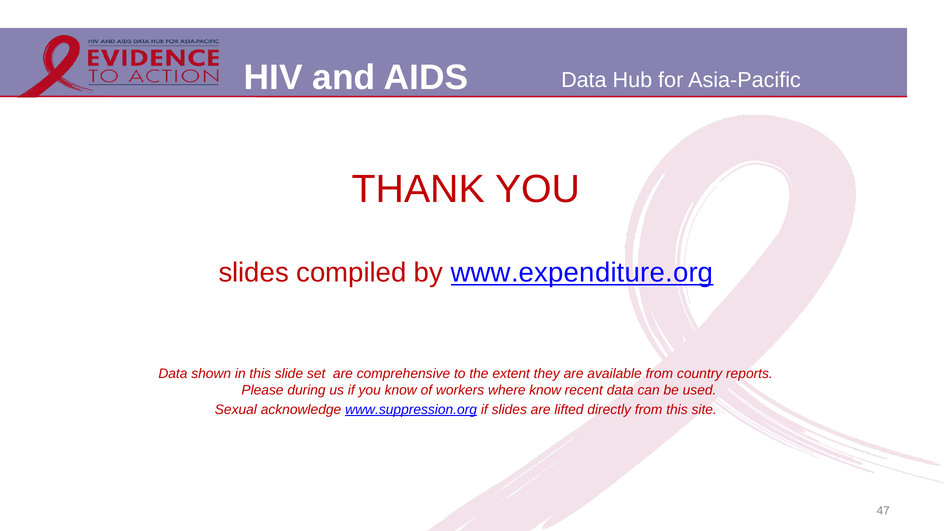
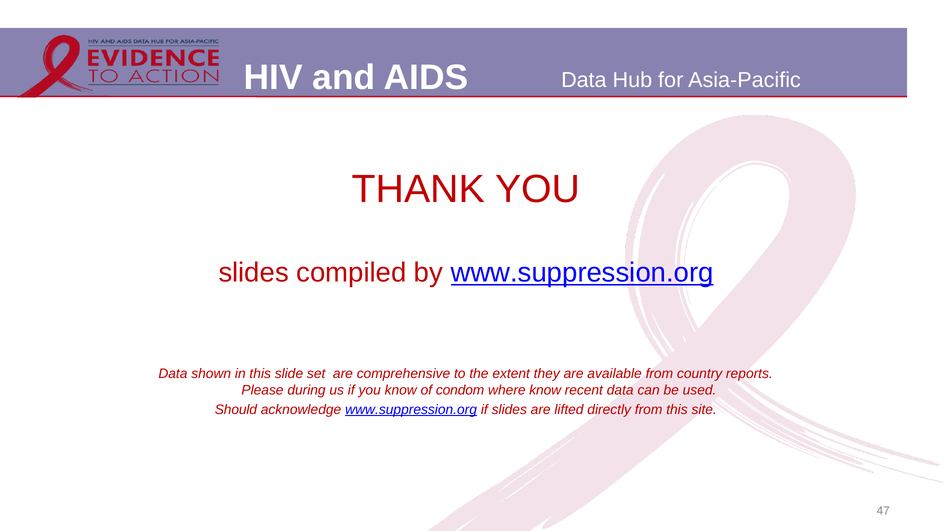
by www.expenditure.org: www.expenditure.org -> www.suppression.org
workers: workers -> condom
Sexual: Sexual -> Should
